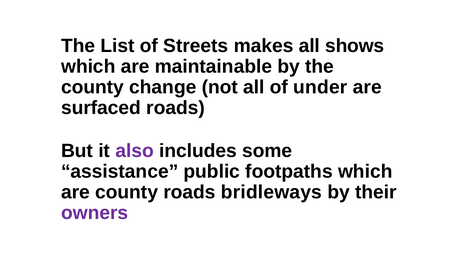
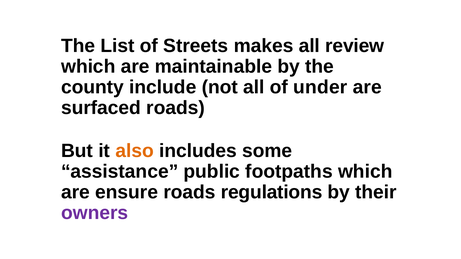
shows: shows -> review
change: change -> include
also colour: purple -> orange
are county: county -> ensure
bridleways: bridleways -> regulations
